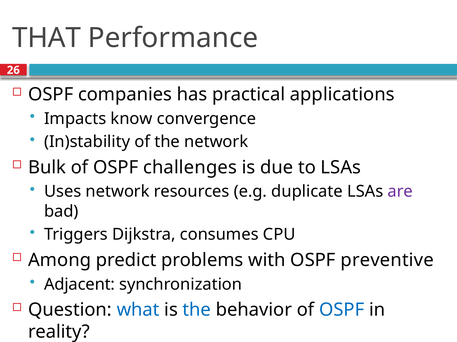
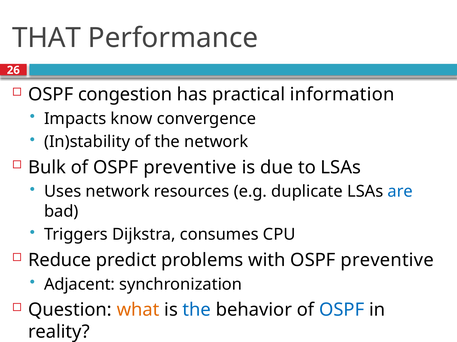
companies: companies -> congestion
applications: applications -> information
of OSPF challenges: challenges -> preventive
are colour: purple -> blue
Among: Among -> Reduce
what colour: blue -> orange
